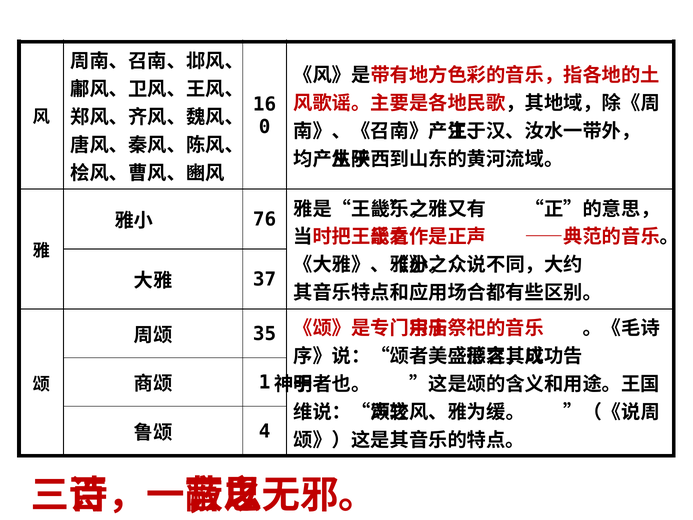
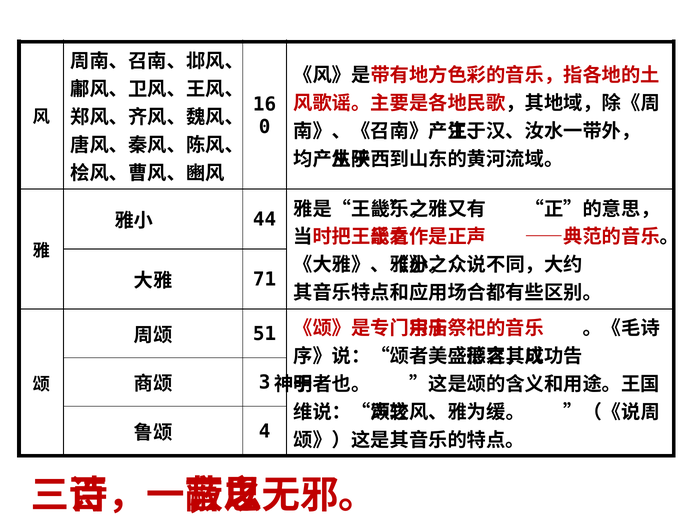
76: 76 -> 44
37: 37 -> 71
35: 35 -> 51
1: 1 -> 3
